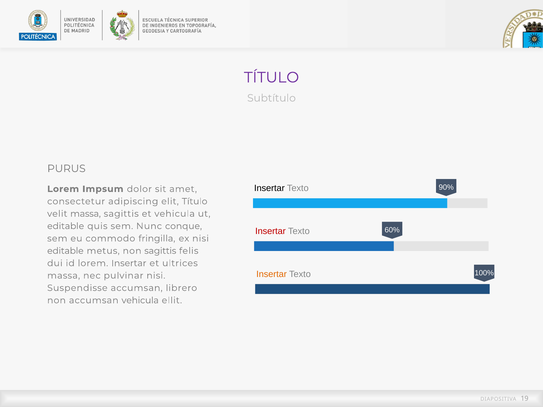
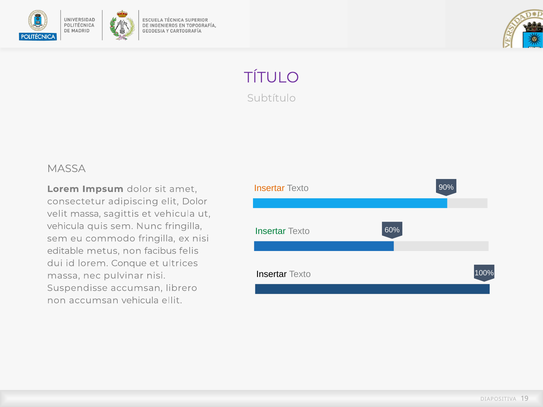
PURUS at (66, 169): PURUS -> MASSA
Insertar at (269, 188) colour: black -> orange
elit Título: Título -> Dolor
editable at (66, 226): editable -> vehicula
Nunc conque: conque -> fringilla
Insertar at (270, 231) colour: red -> green
non sagittis: sagittis -> facibus
lorem Insertar: Insertar -> Conque
Insertar at (272, 274) colour: orange -> black
